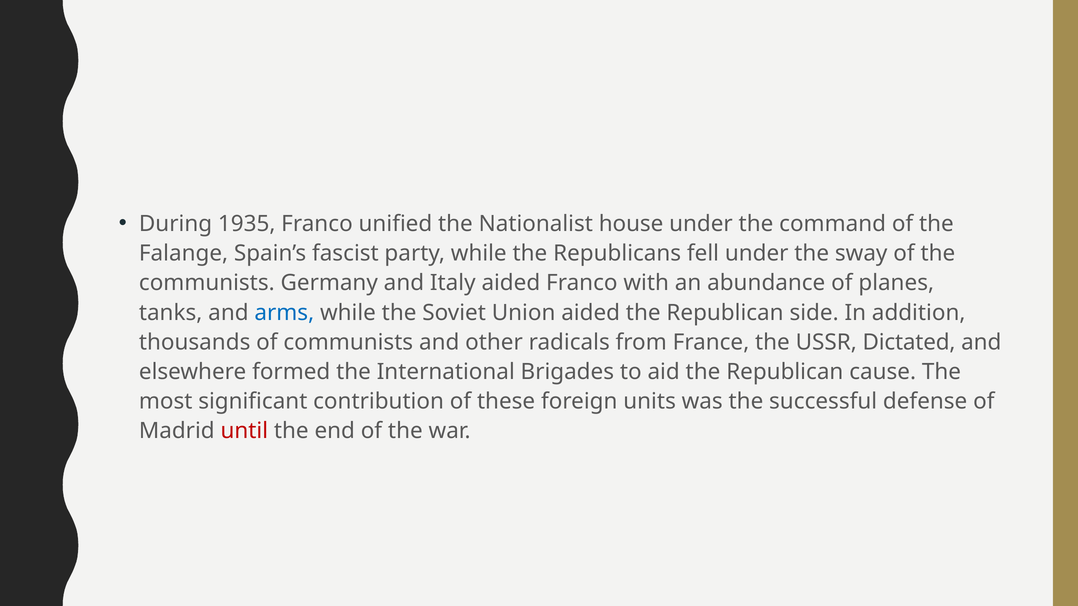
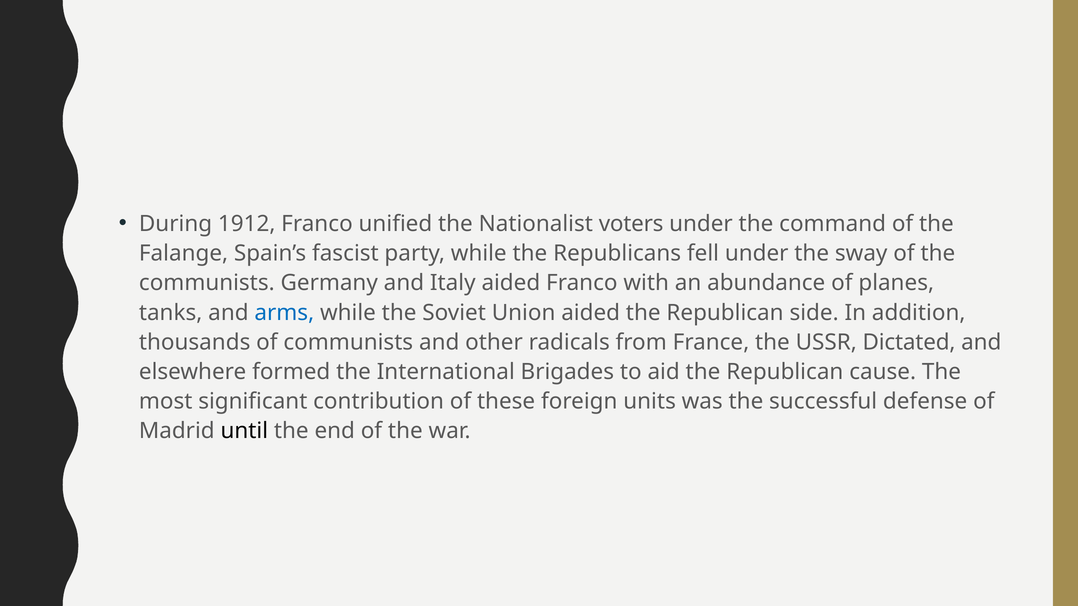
1935: 1935 -> 1912
house: house -> voters
until colour: red -> black
